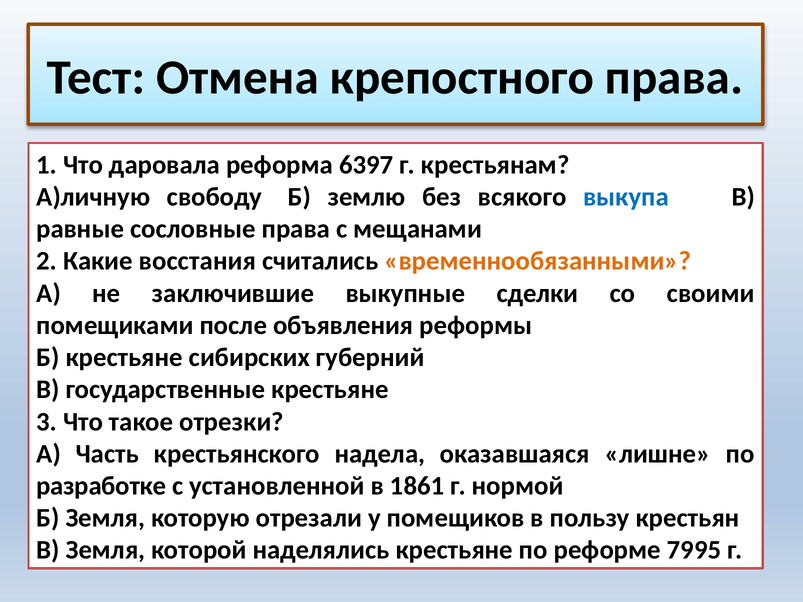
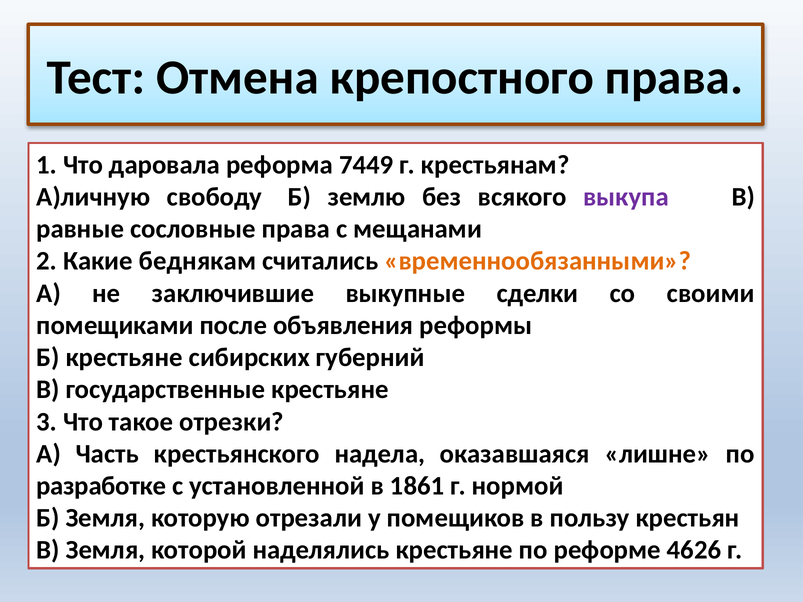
6397: 6397 -> 7449
выкупа colour: blue -> purple
восстания: восстания -> беднякам
7995: 7995 -> 4626
